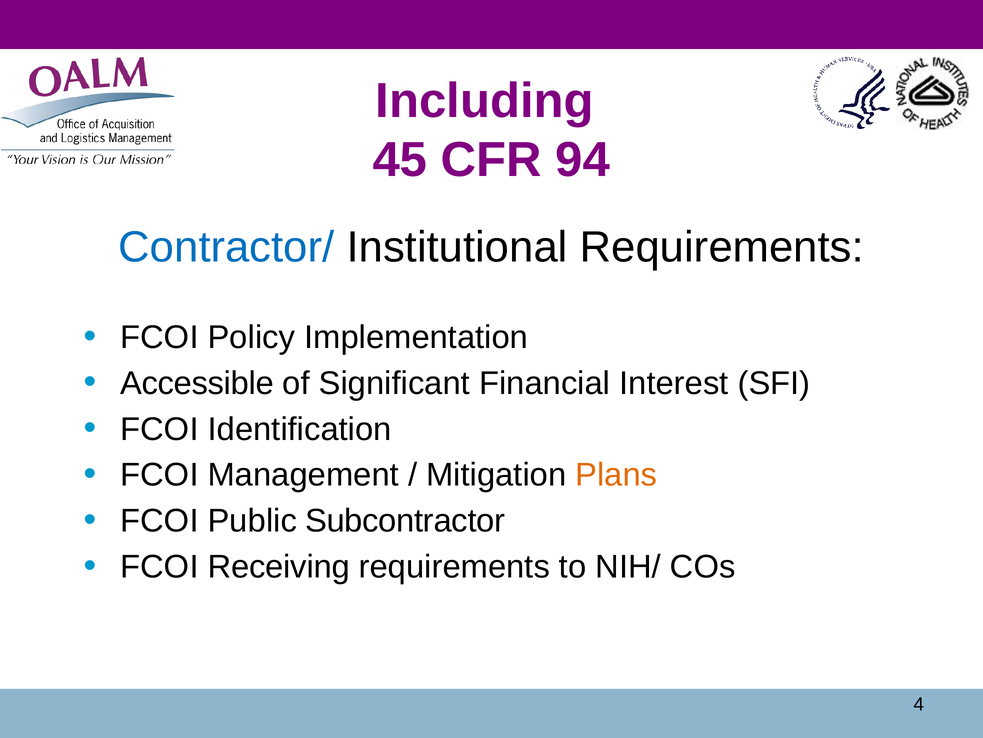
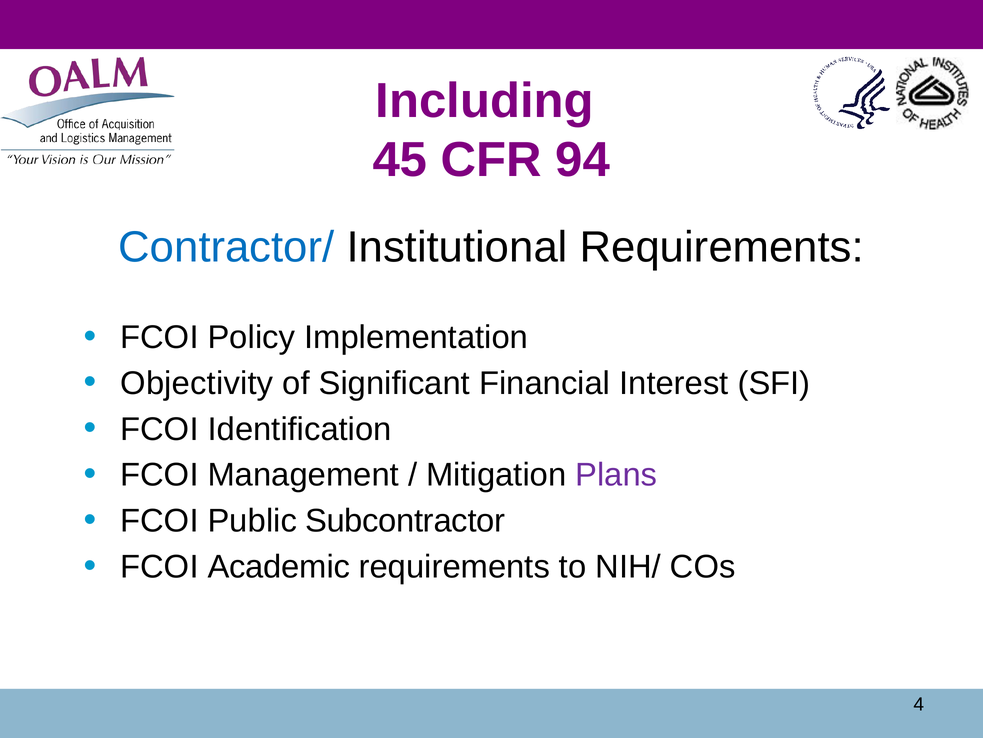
Accessible: Accessible -> Objectivity
Plans colour: orange -> purple
Receiving: Receiving -> Academic
